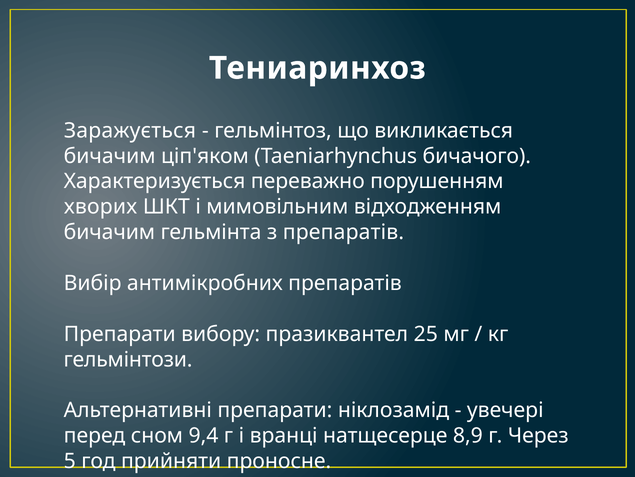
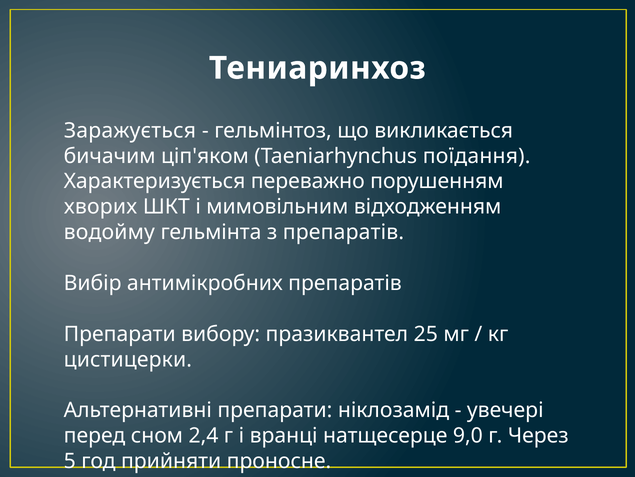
бичачого: бичачого -> поїдання
бичачим at (109, 232): бичачим -> водойму
гельмінтози: гельмінтози -> цистицерки
9,4: 9,4 -> 2,4
8,9: 8,9 -> 9,0
